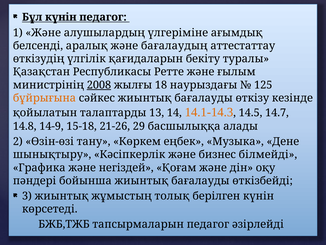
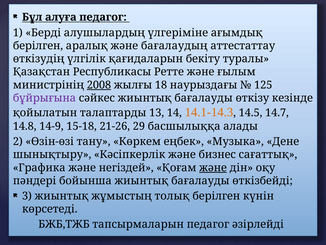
Бұл күнін: күнін -> алуға
1 Және: Және -> Берді
белсенді at (38, 46): белсенді -> берілген
бұйрығына colour: orange -> purple
білмейді: білмейді -> сағаттық
және at (213, 167) underline: none -> present
